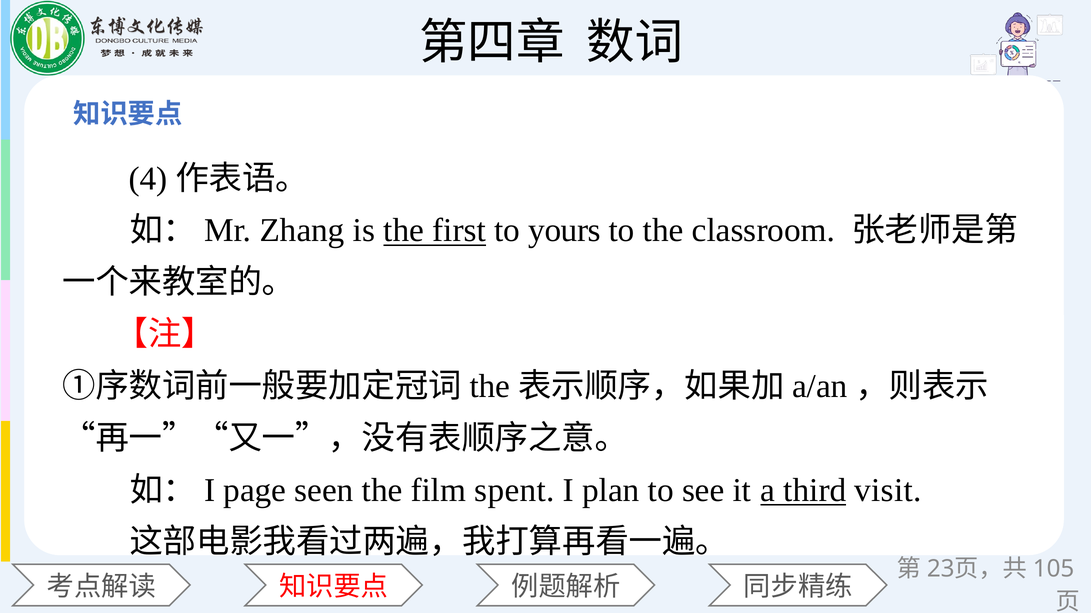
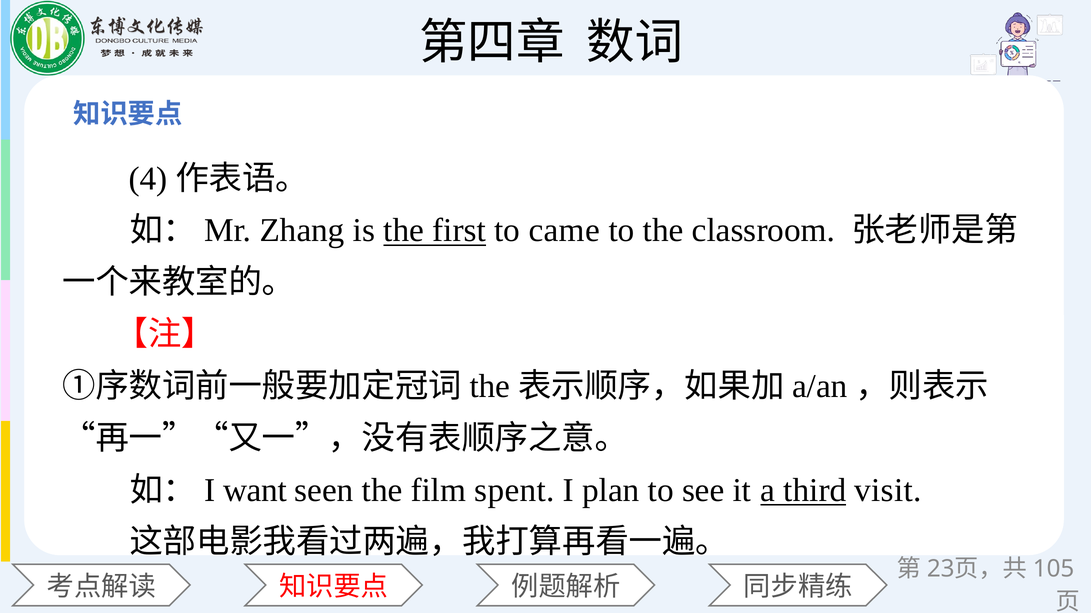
yours: yours -> came
page: page -> want
